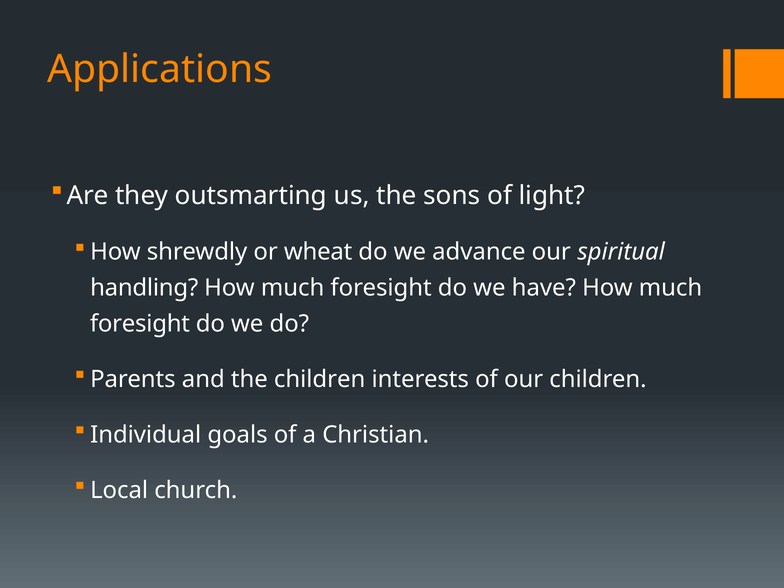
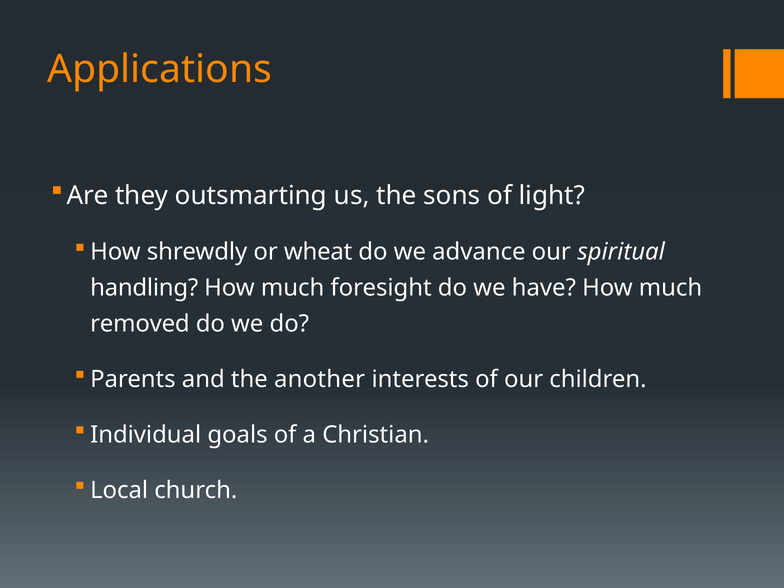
foresight at (140, 324): foresight -> removed
the children: children -> another
